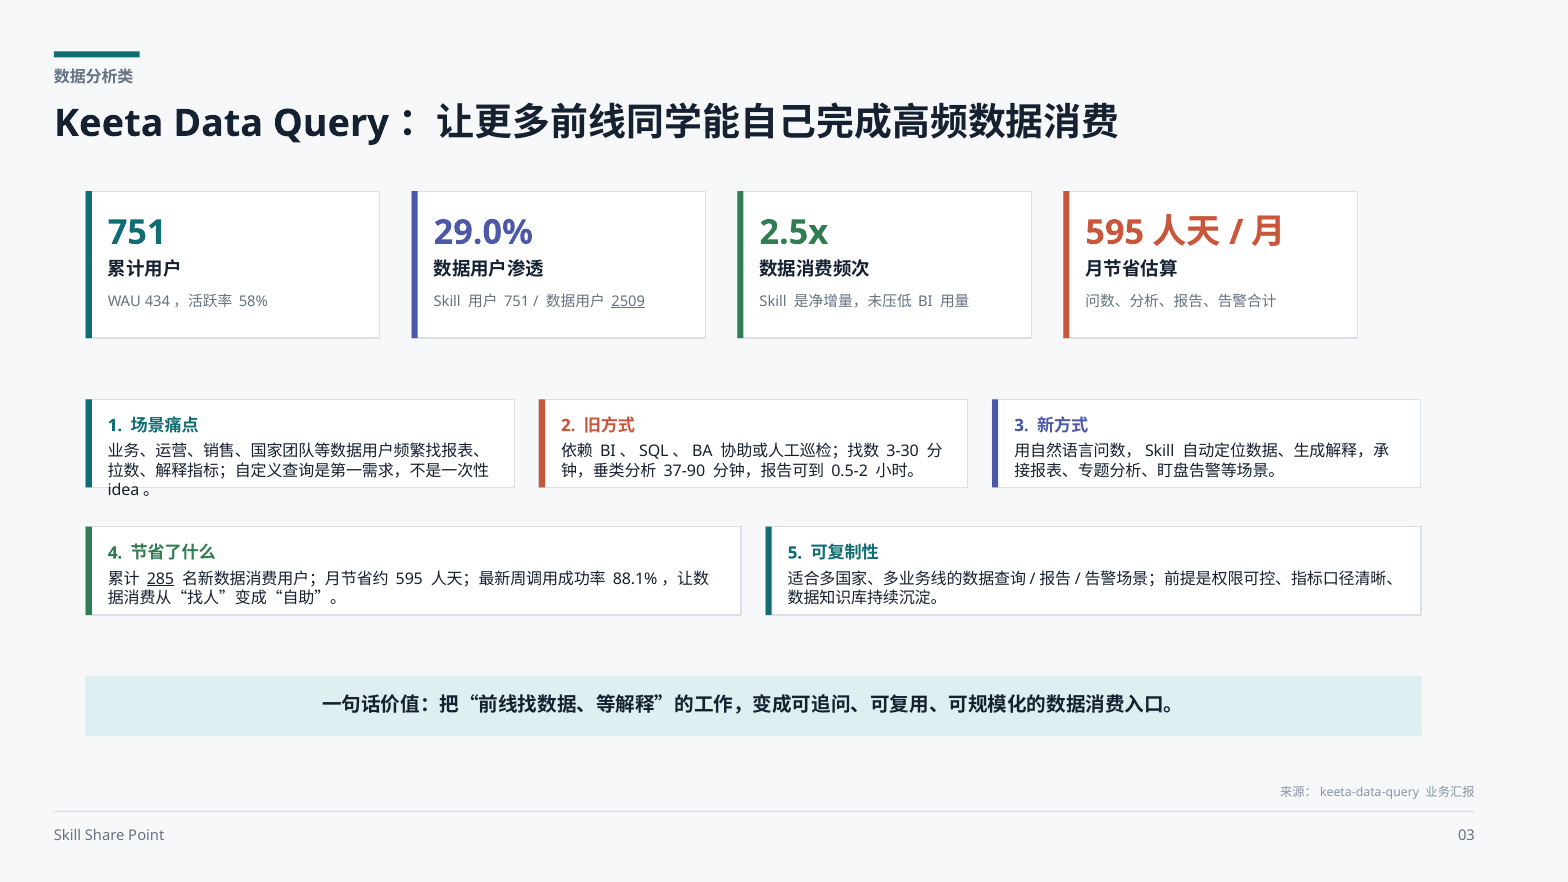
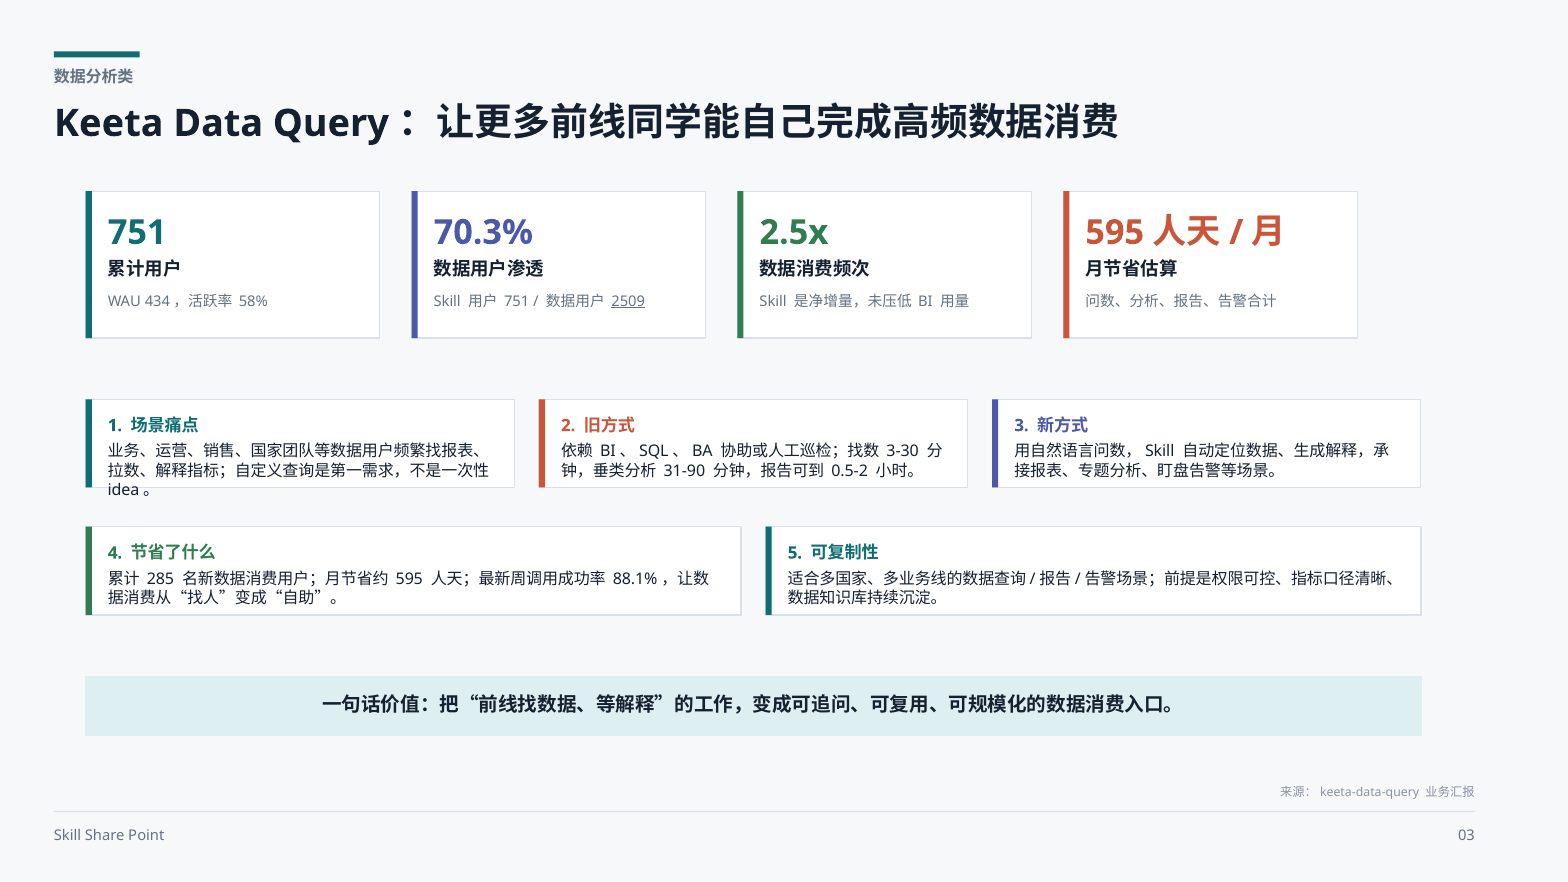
29.0%: 29.0% -> 70.3%
37-90: 37-90 -> 31-90
285 underline: present -> none
